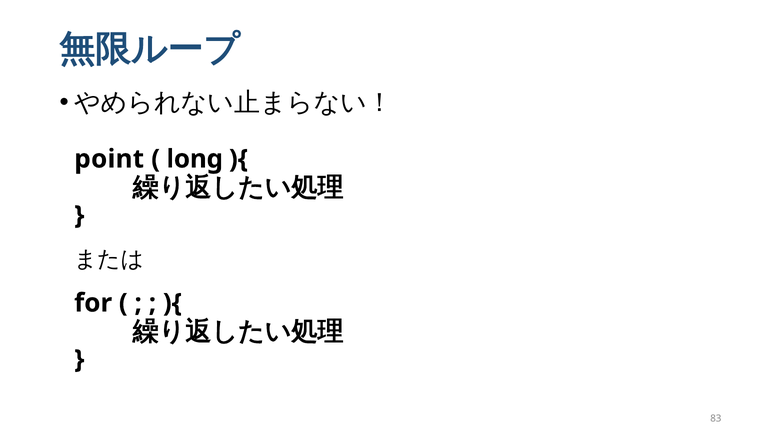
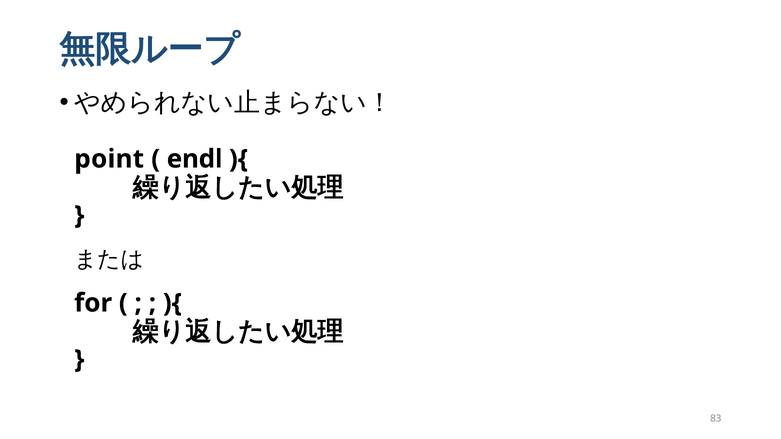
long: long -> endl
